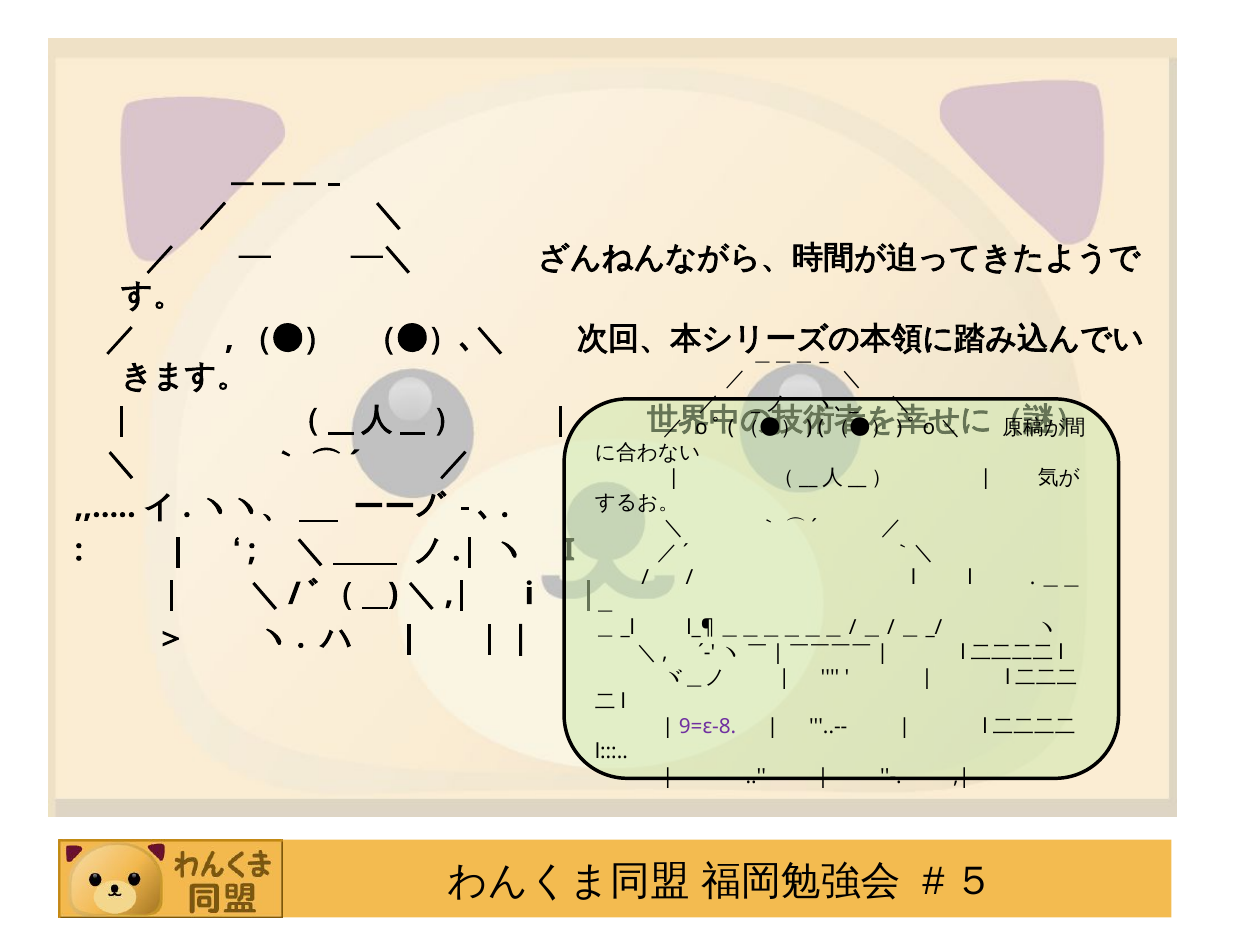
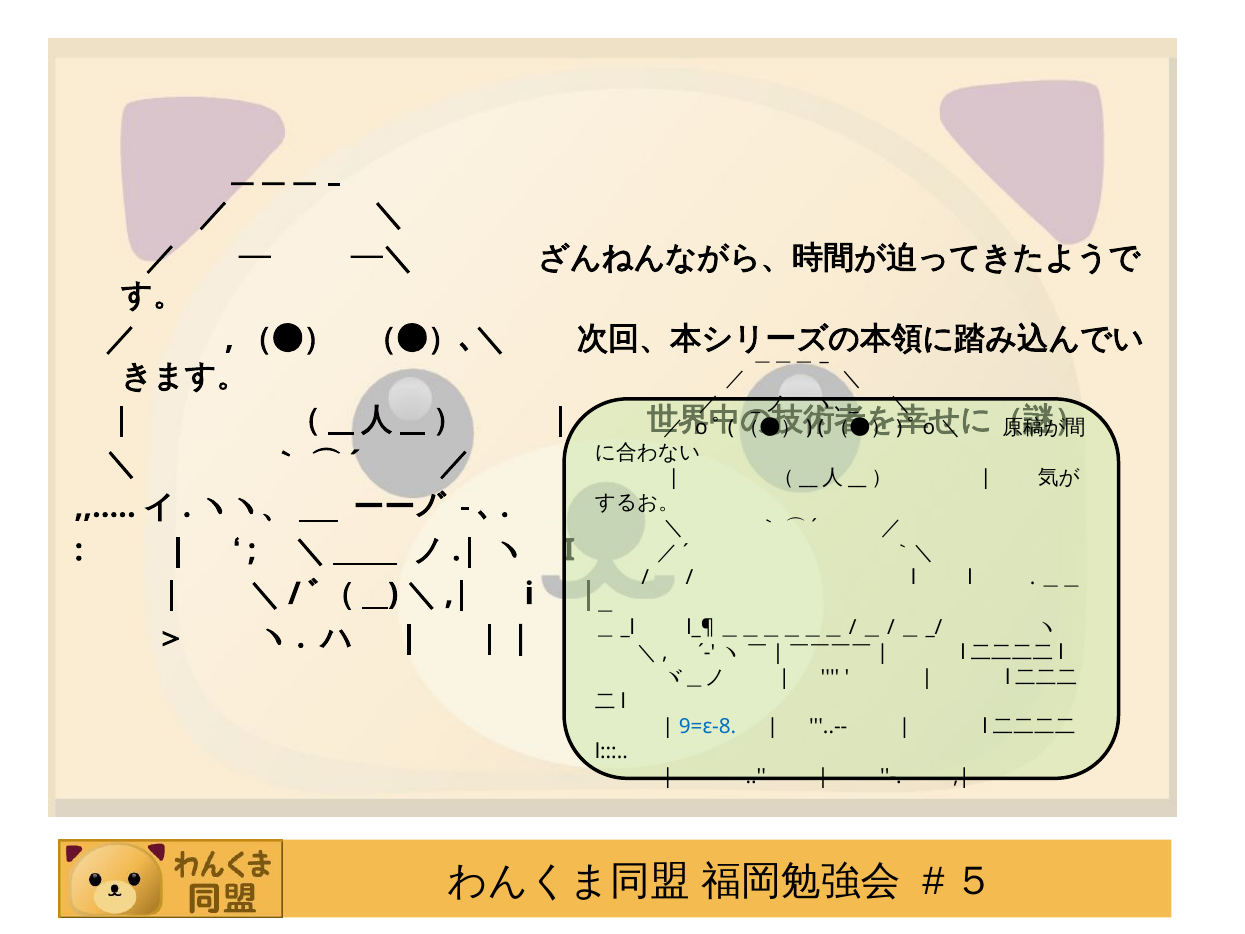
9=ε-8 colour: purple -> blue
